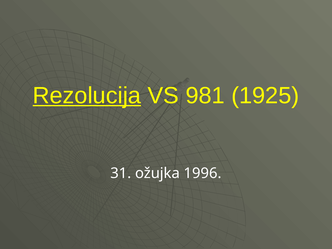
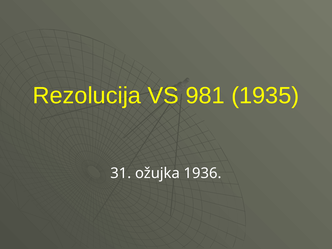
Rezolucija underline: present -> none
1925: 1925 -> 1935
1996: 1996 -> 1936
